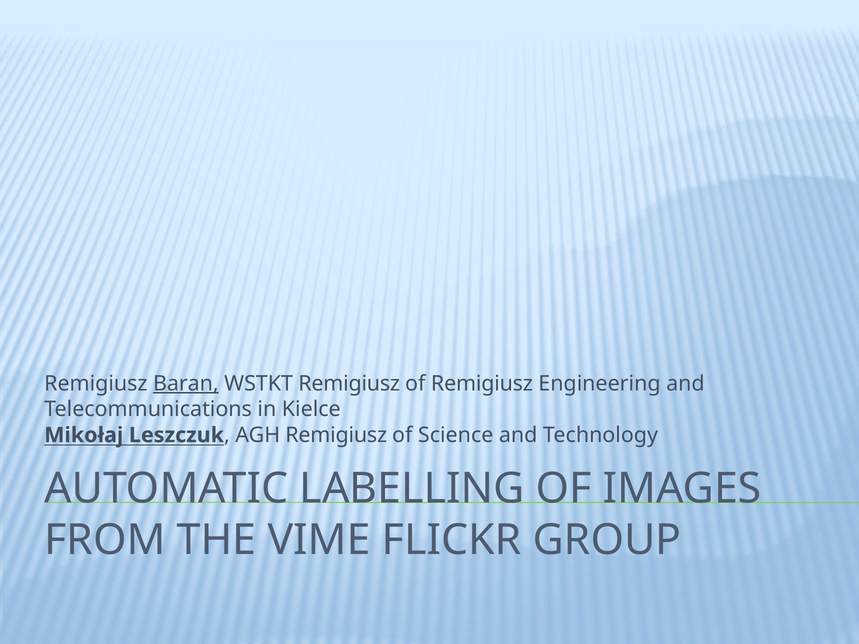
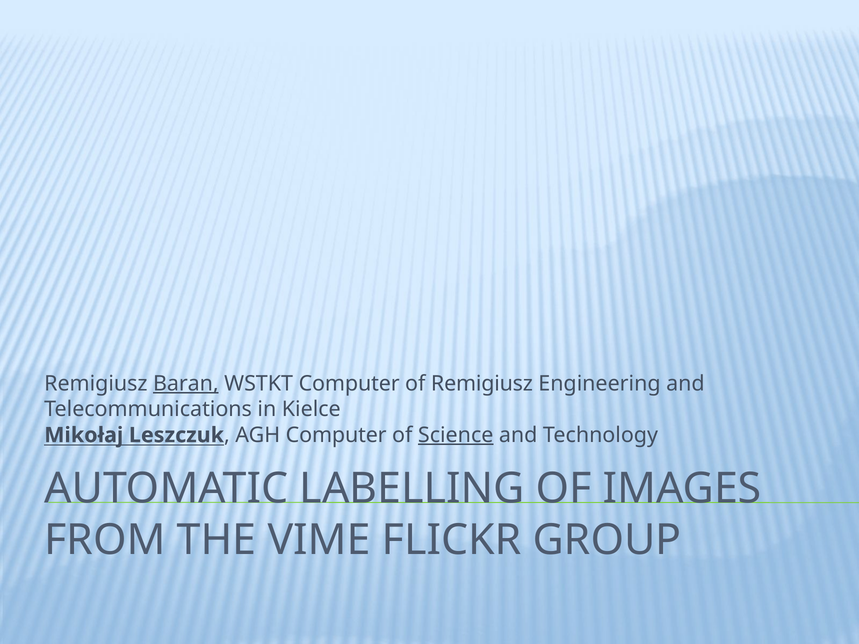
WSTKT Remigiusz: Remigiusz -> Computer
AGH Remigiusz: Remigiusz -> Computer
Science underline: none -> present
